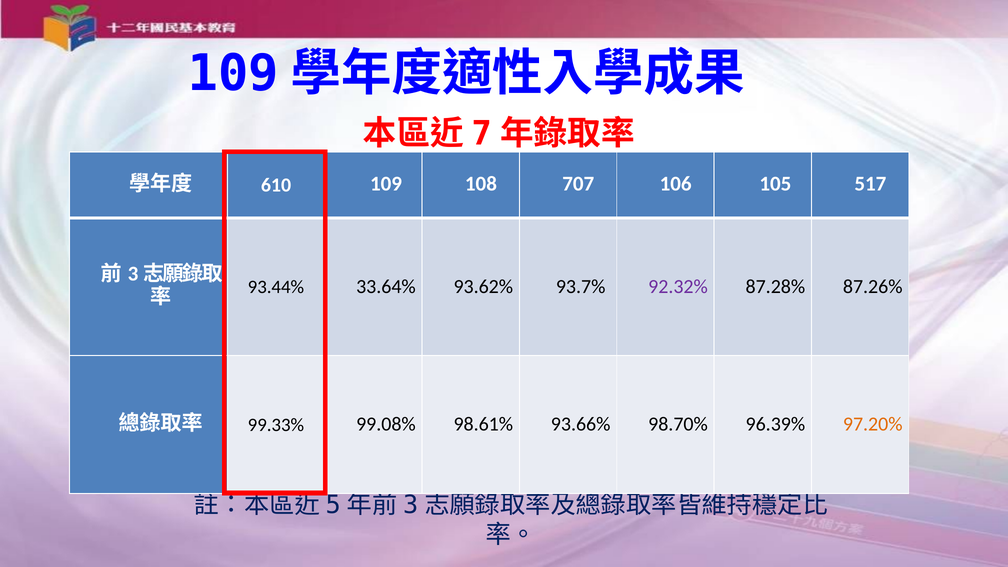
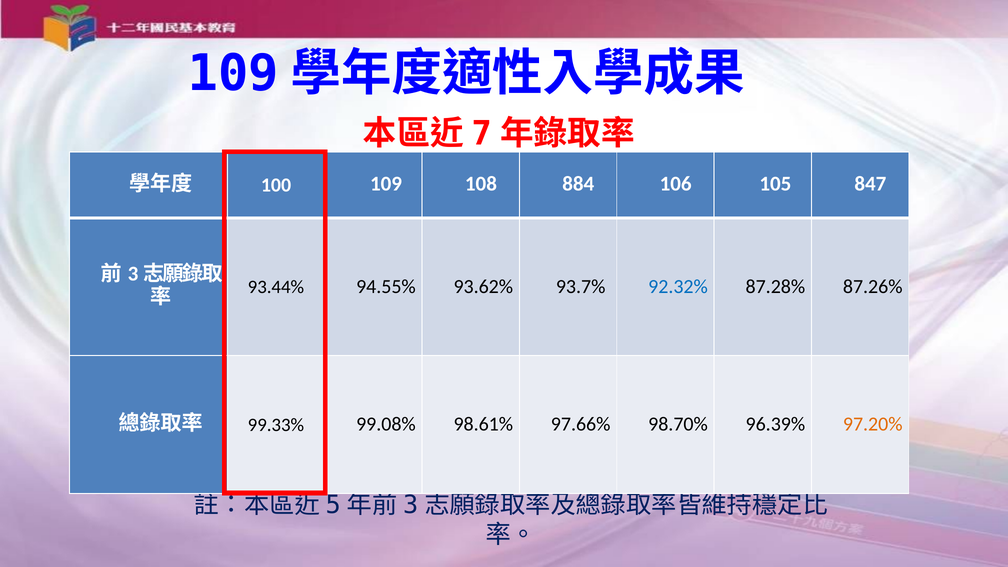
610: 610 -> 100
707: 707 -> 884
517: 517 -> 847
33.64%: 33.64% -> 94.55%
92.32% colour: purple -> blue
93.66%: 93.66% -> 97.66%
